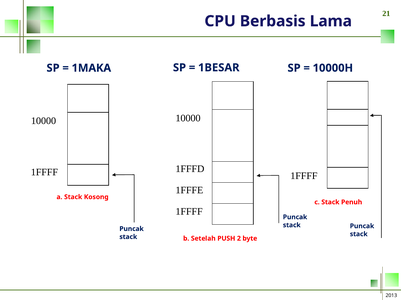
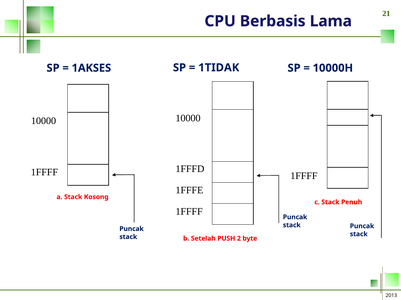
1MAKA: 1MAKA -> 1AKSES
1BESAR: 1BESAR -> 1TIDAK
